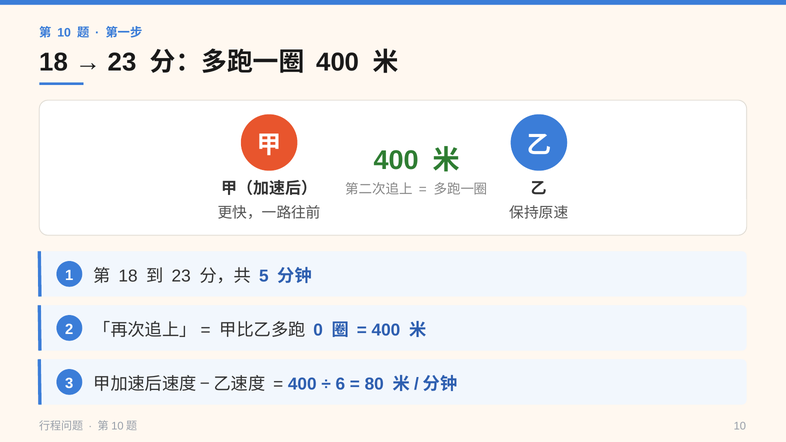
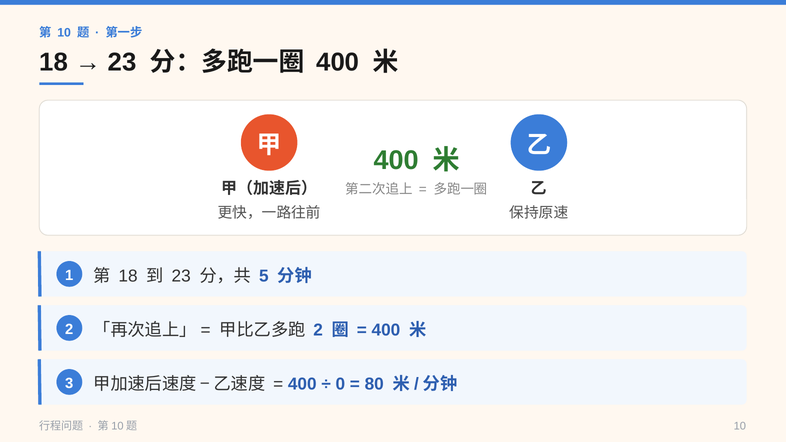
0 at (318, 330): 0 -> 2
6: 6 -> 0
